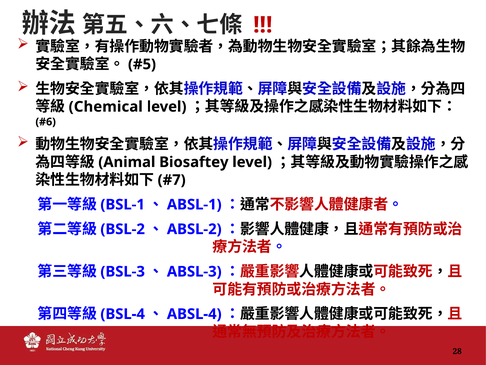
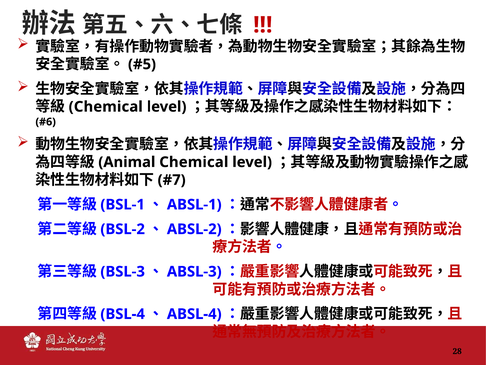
Biosaftey at (194, 162): Biosaftey -> Chemical
